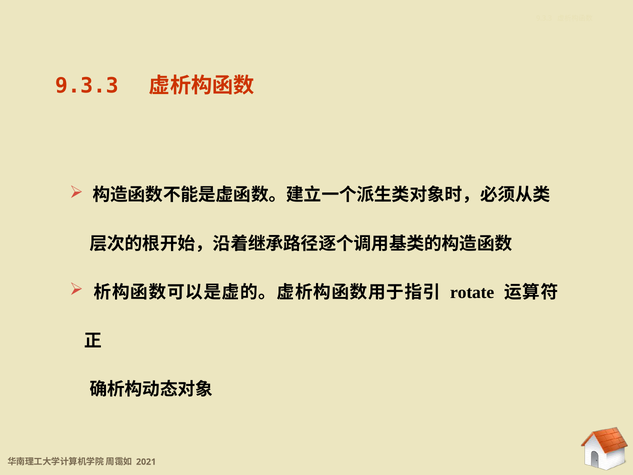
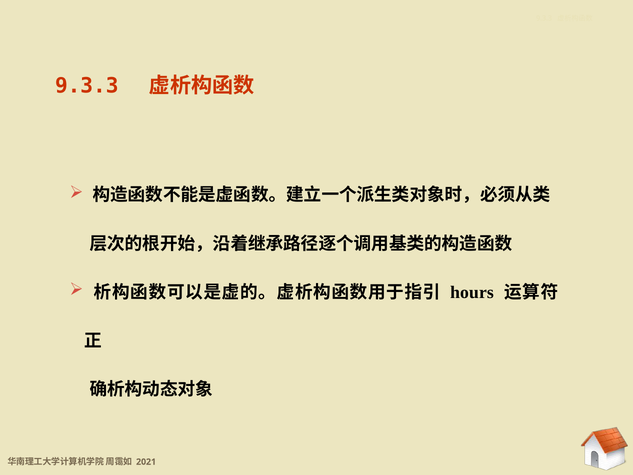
rotate: rotate -> hours
